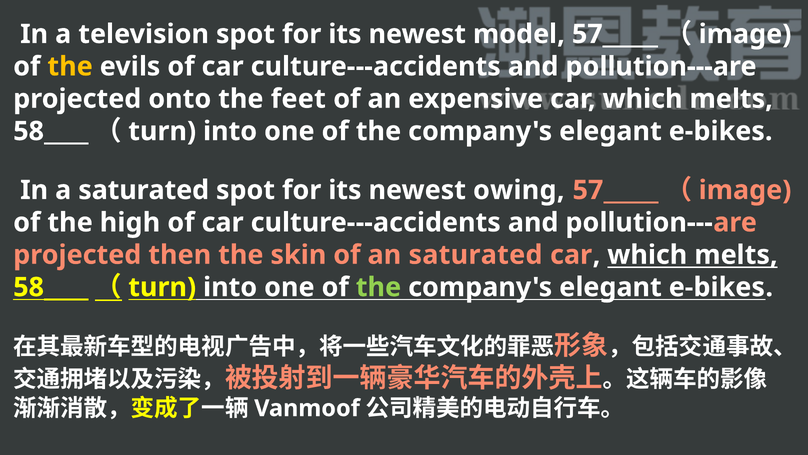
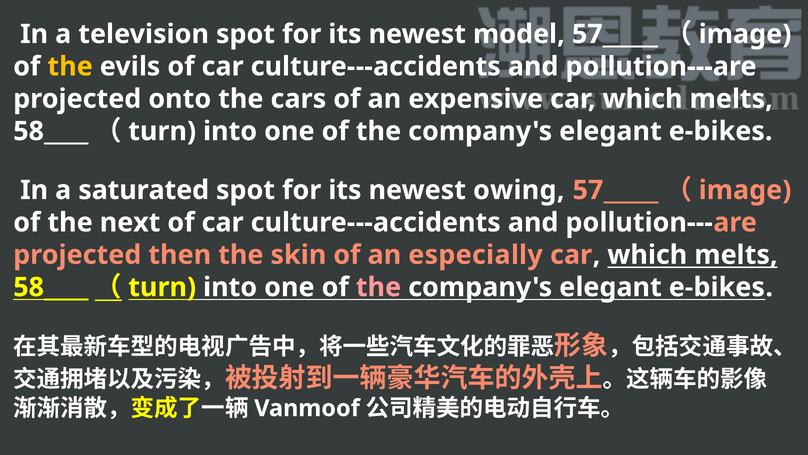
feet: feet -> cars
high: high -> next
an saturated: saturated -> especially
the at (378, 287) colour: light green -> pink
